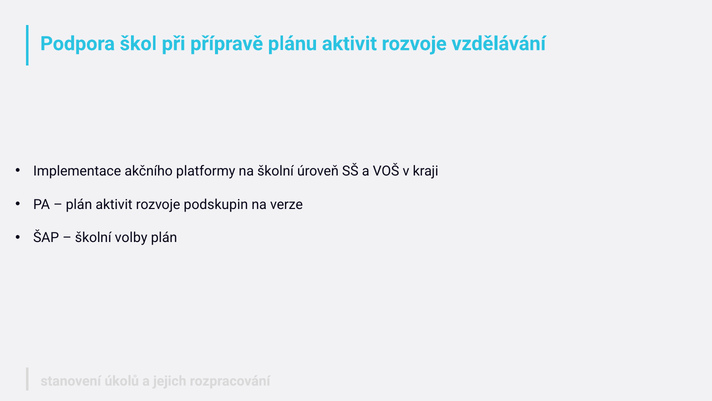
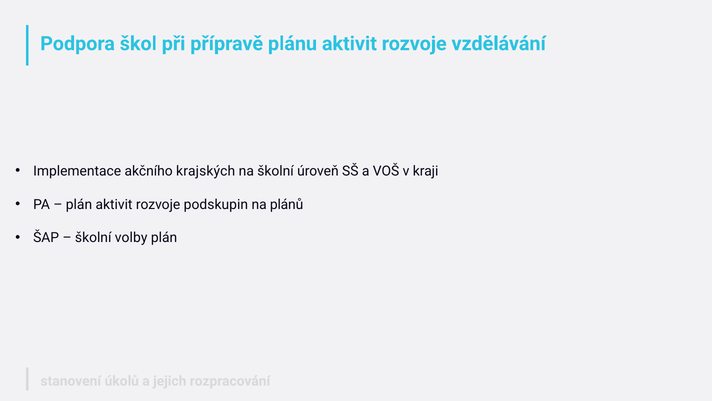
platformy: platformy -> krajských
verze: verze -> plánů
